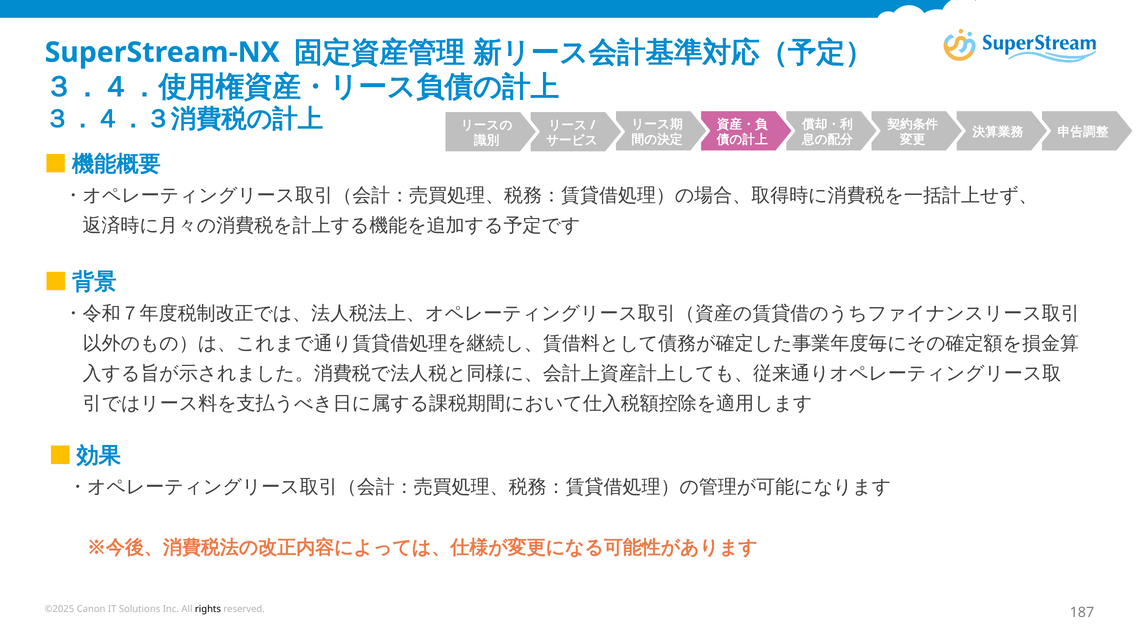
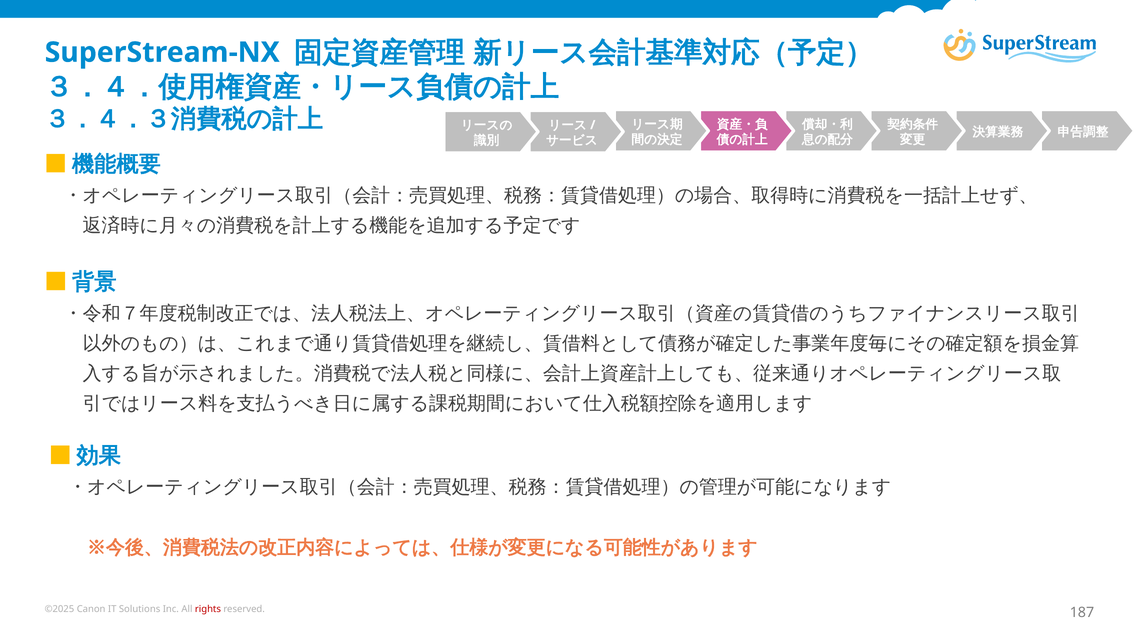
rights colour: black -> red
